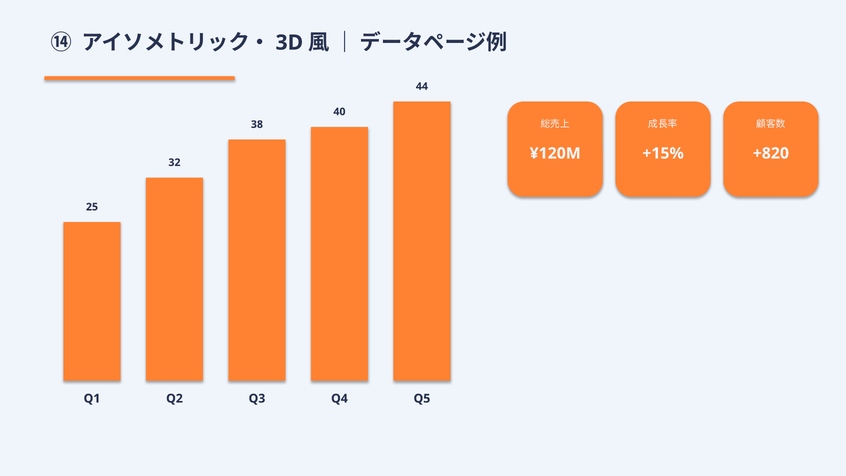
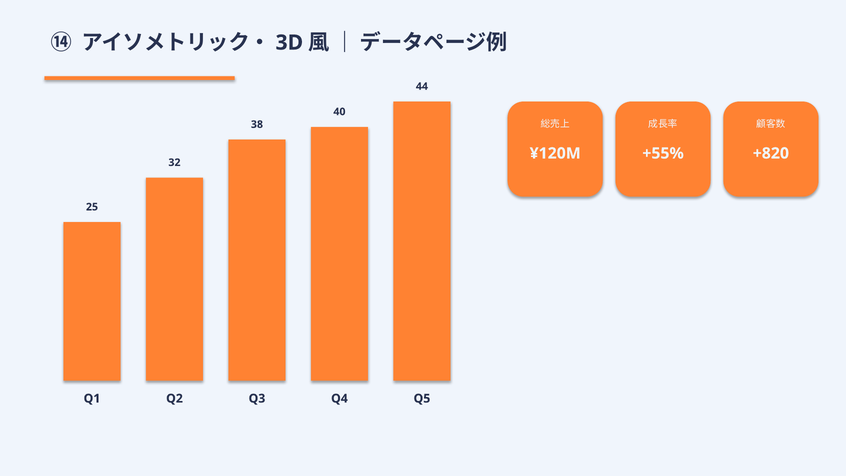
+15%: +15% -> +55%
